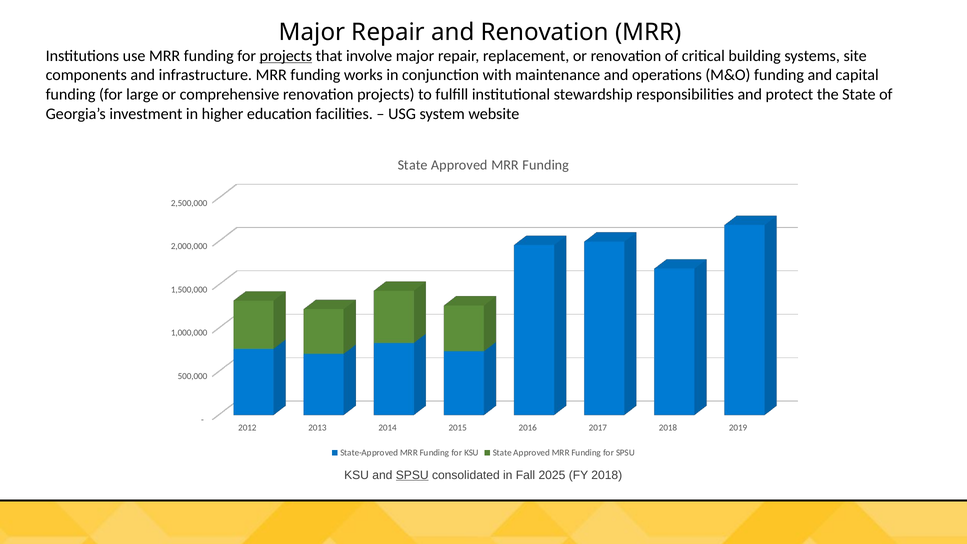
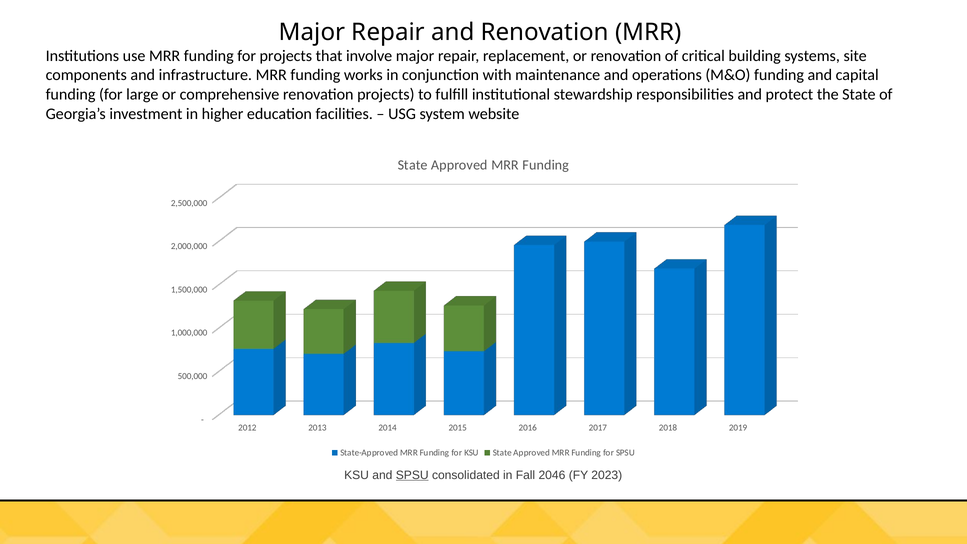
projects at (286, 56) underline: present -> none
2025: 2025 -> 2046
FY 2018: 2018 -> 2023
